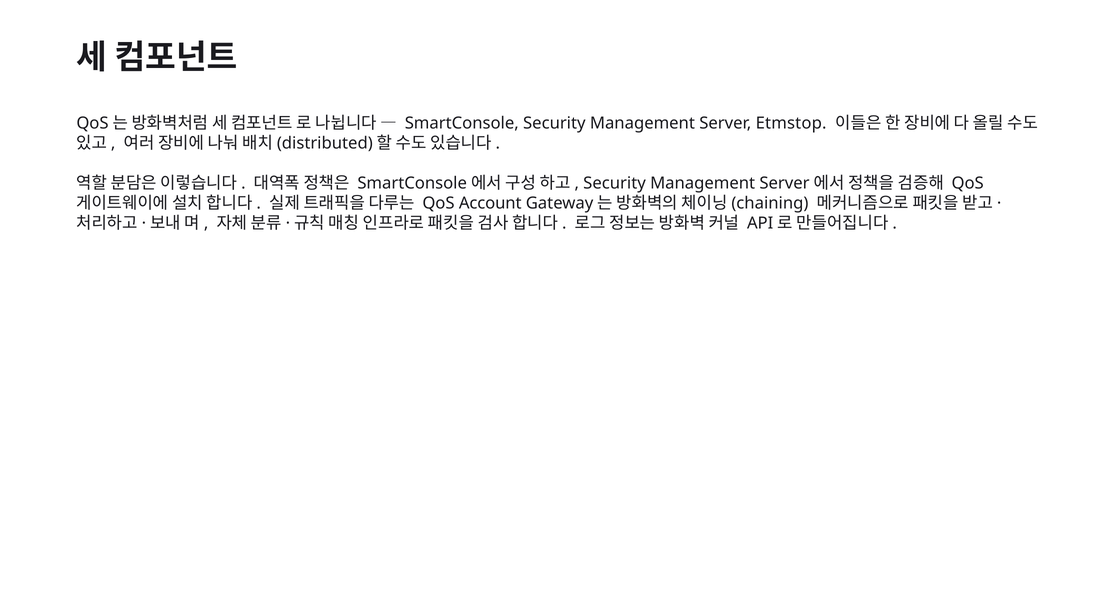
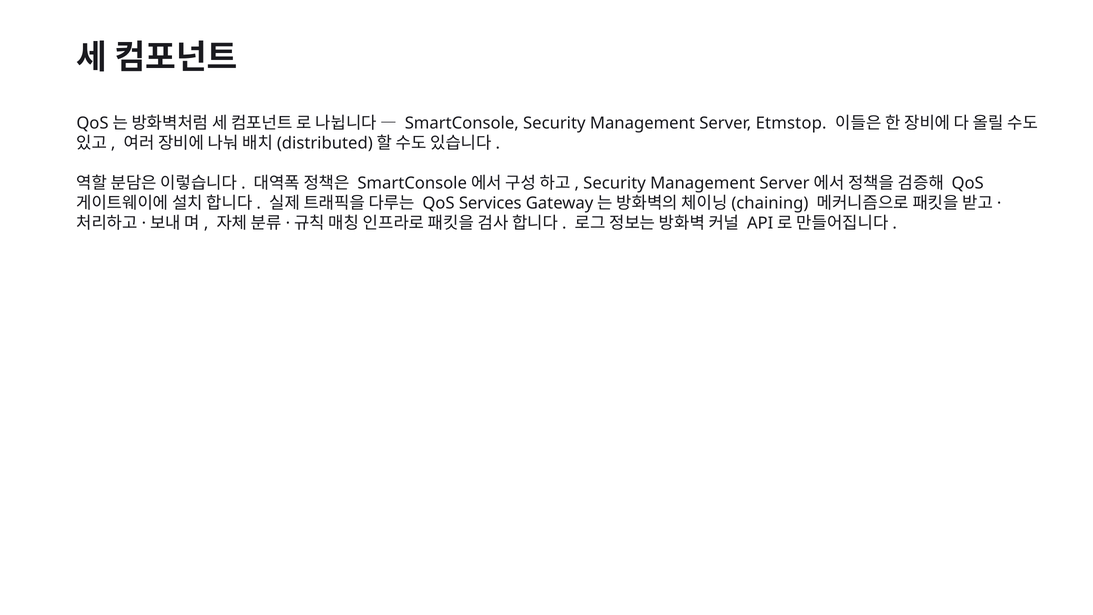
Account: Account -> Services
